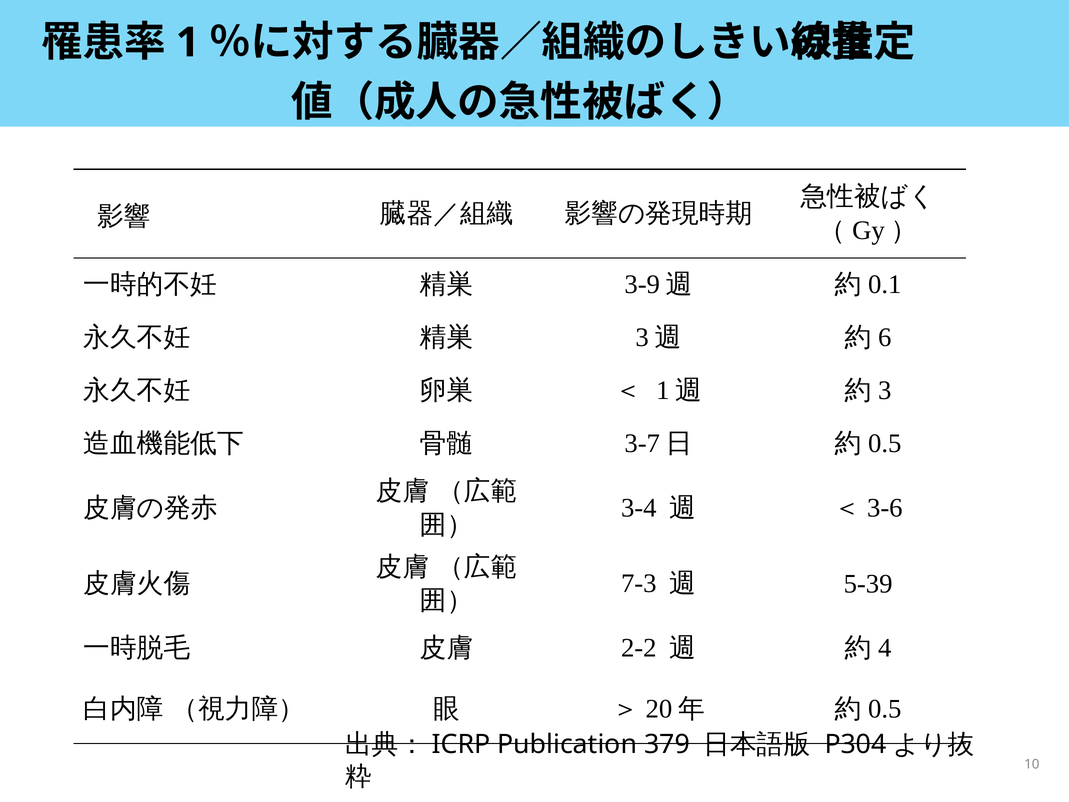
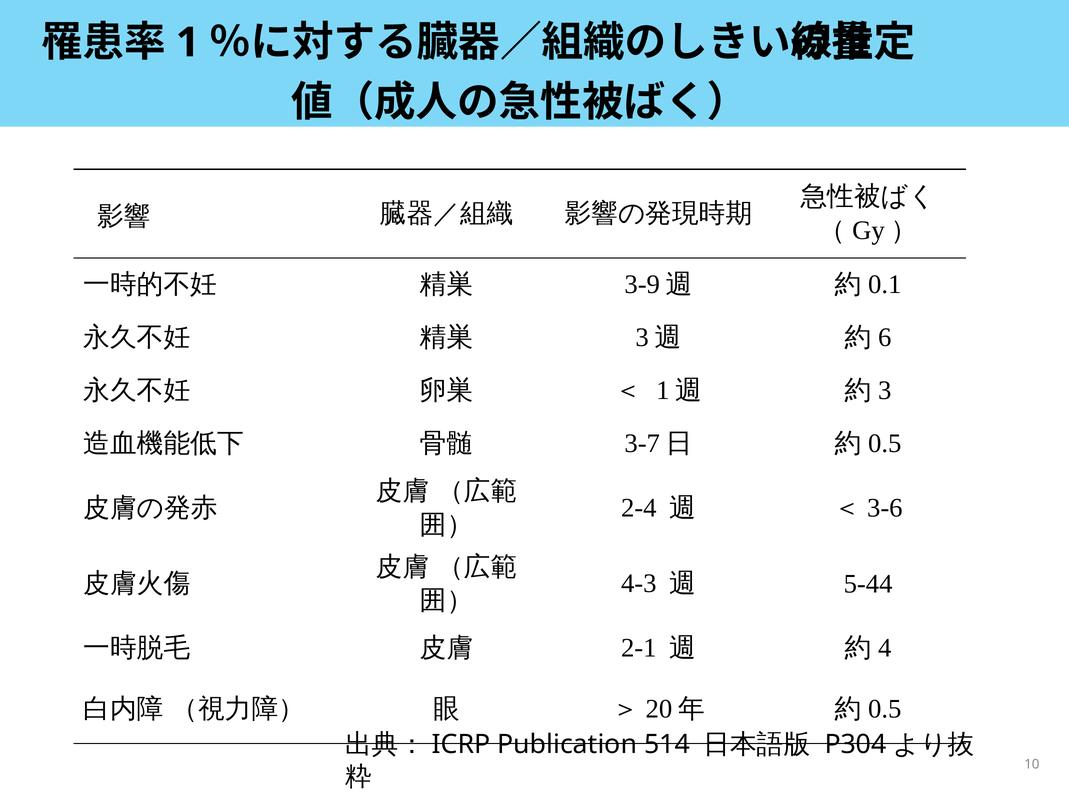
3-4: 3-4 -> 2-4
7-3: 7-3 -> 4-3
5-39: 5-39 -> 5-44
2-2: 2-2 -> 2-1
379: 379 -> 514
